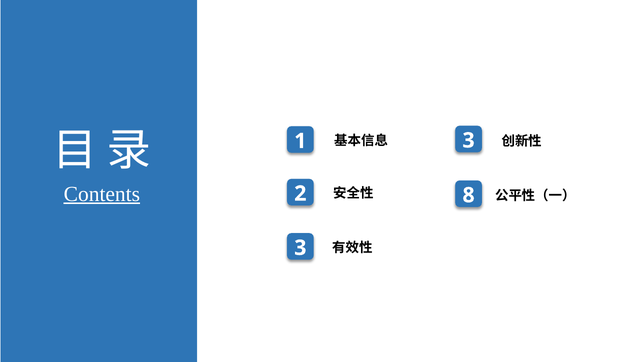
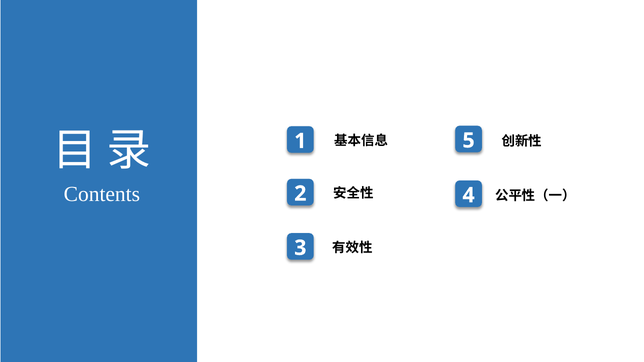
3 at (469, 141): 3 -> 5
Contents underline: present -> none
8: 8 -> 4
